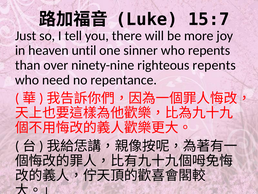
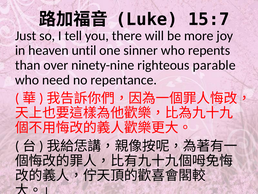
righteous repents: repents -> parable
